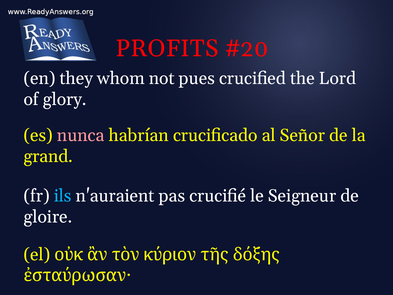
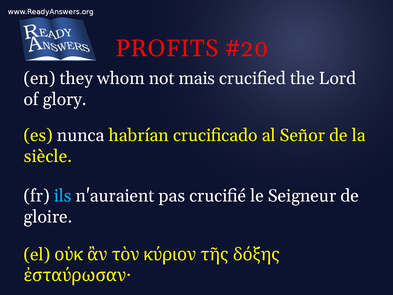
pues: pues -> mais
nunca colour: pink -> white
grand: grand -> siècle
